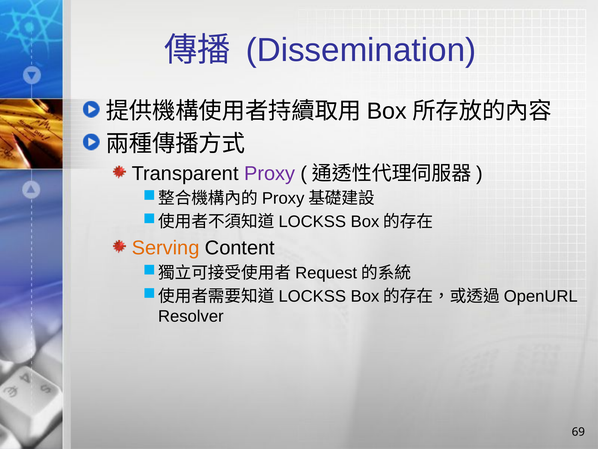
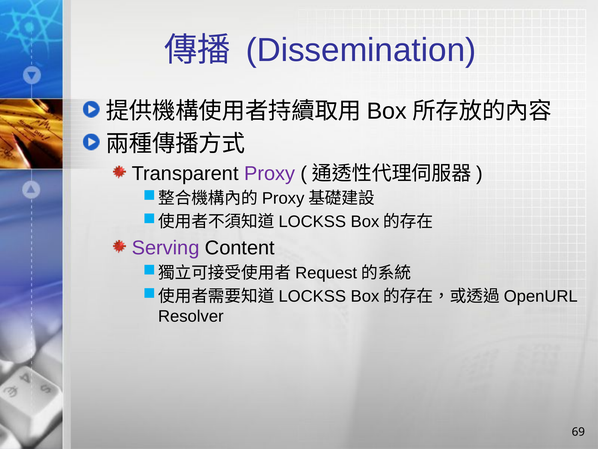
Serving colour: orange -> purple
